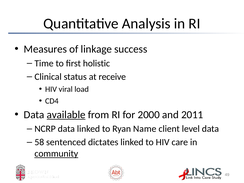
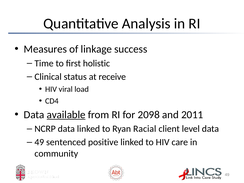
2000: 2000 -> 2098
Name: Name -> Racial
58 at (39, 142): 58 -> 49
dictates: dictates -> positive
community underline: present -> none
